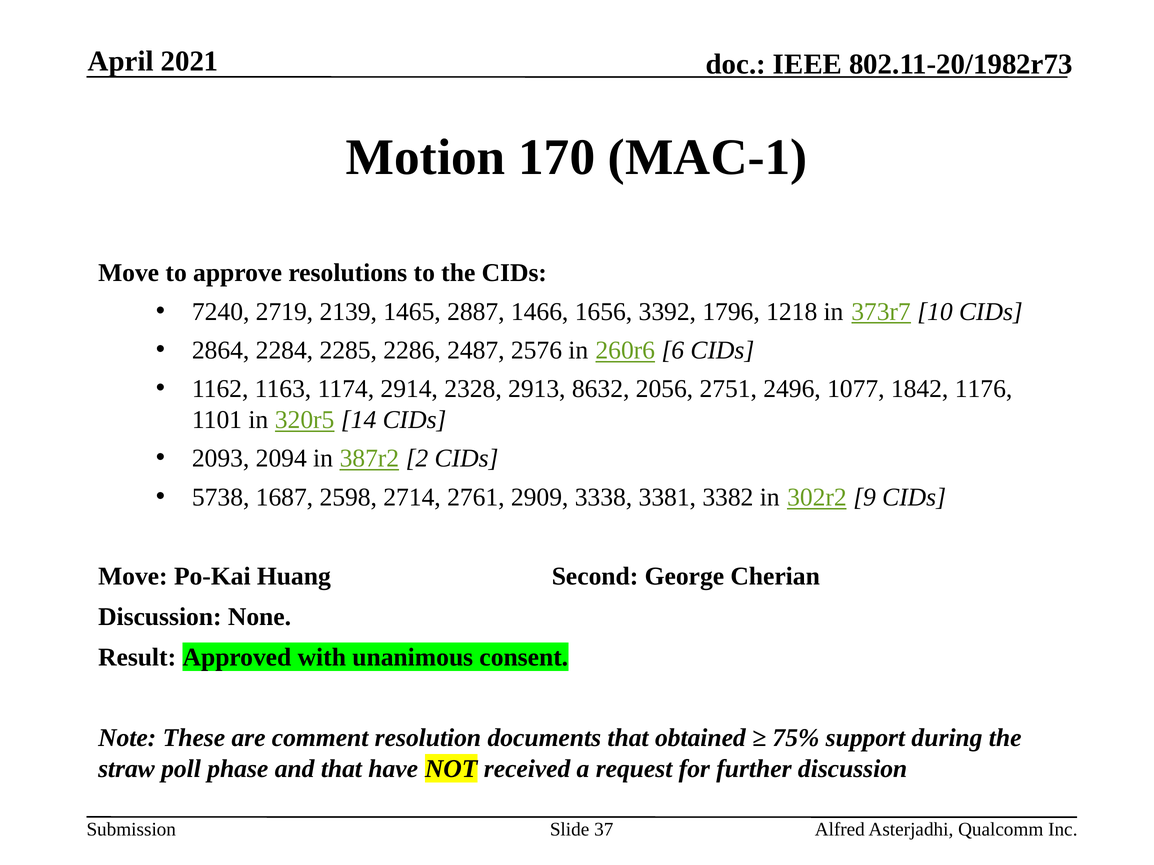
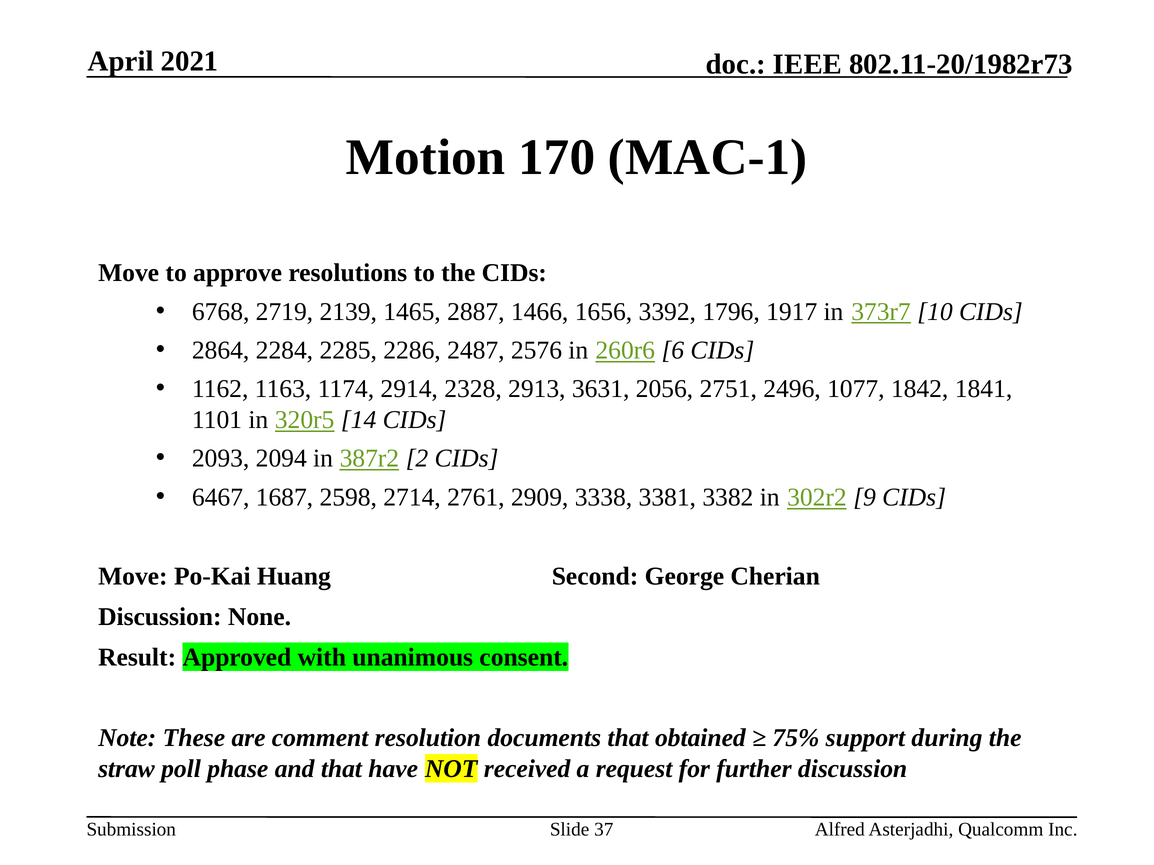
7240: 7240 -> 6768
1218: 1218 -> 1917
8632: 8632 -> 3631
1176: 1176 -> 1841
5738: 5738 -> 6467
